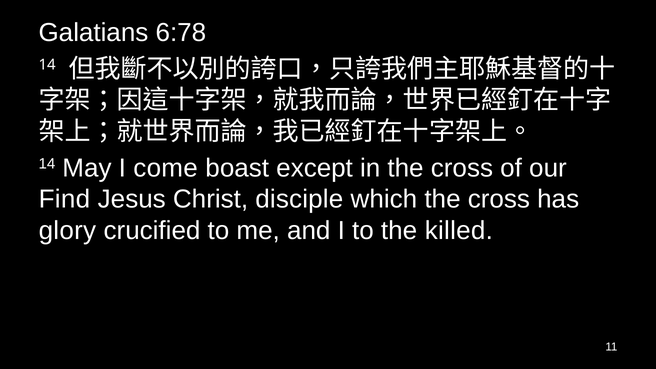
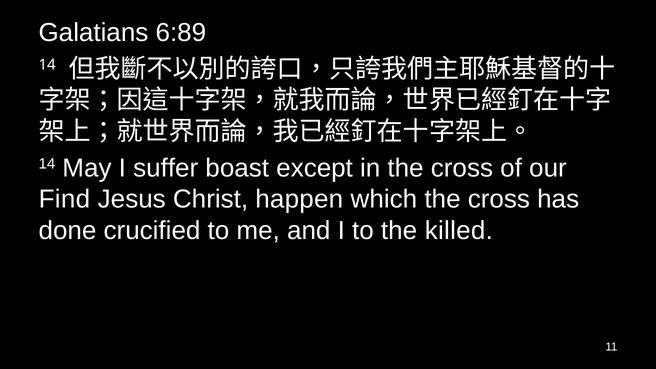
6:78: 6:78 -> 6:89
come: come -> suffer
disciple: disciple -> happen
glory: glory -> done
